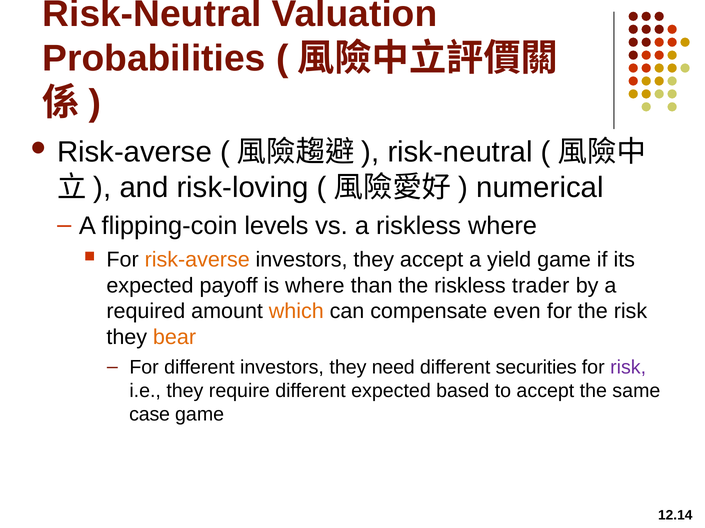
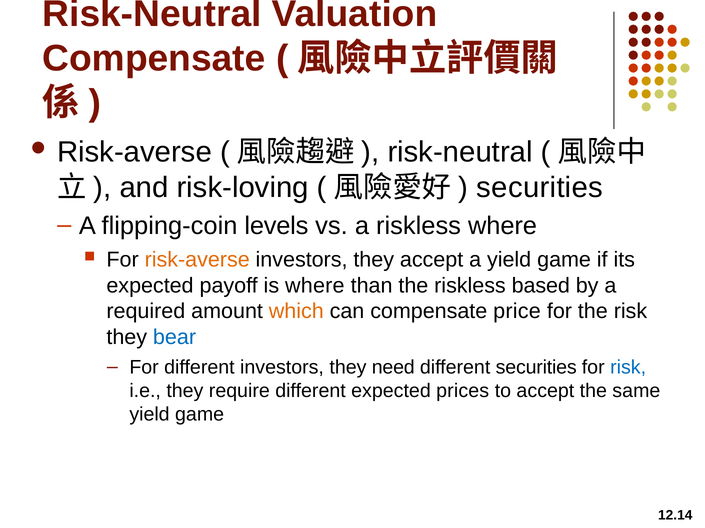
Probabilities at (154, 59): Probabilities -> Compensate
numerical at (540, 188): numerical -> securities
trader: trader -> based
even: even -> price
bear colour: orange -> blue
risk at (628, 368) colour: purple -> blue
based: based -> prices
case at (150, 415): case -> yield
